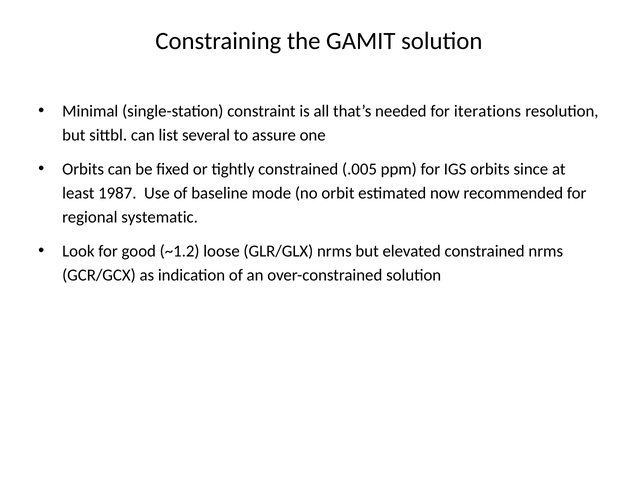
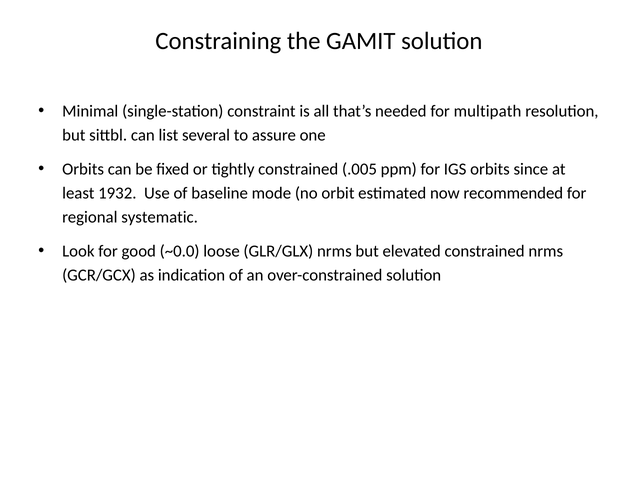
iterations: iterations -> multipath
1987: 1987 -> 1932
~1.2: ~1.2 -> ~0.0
